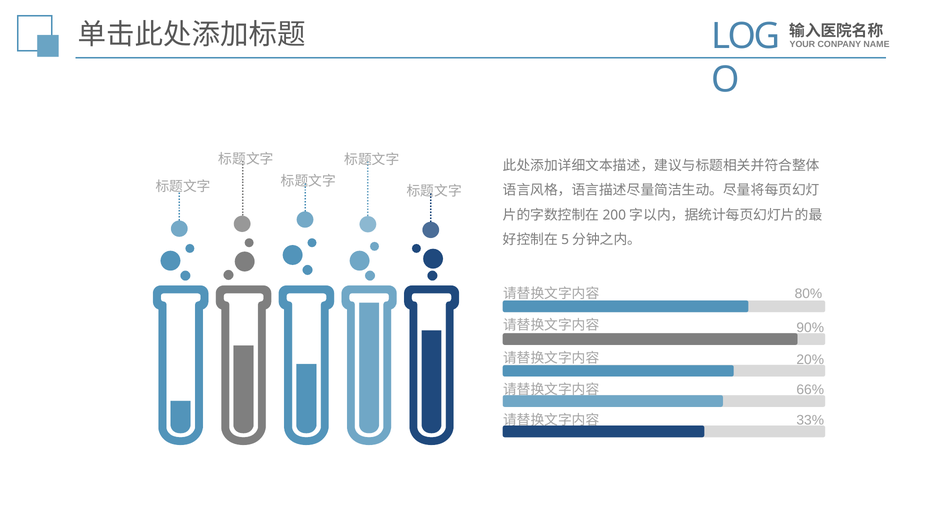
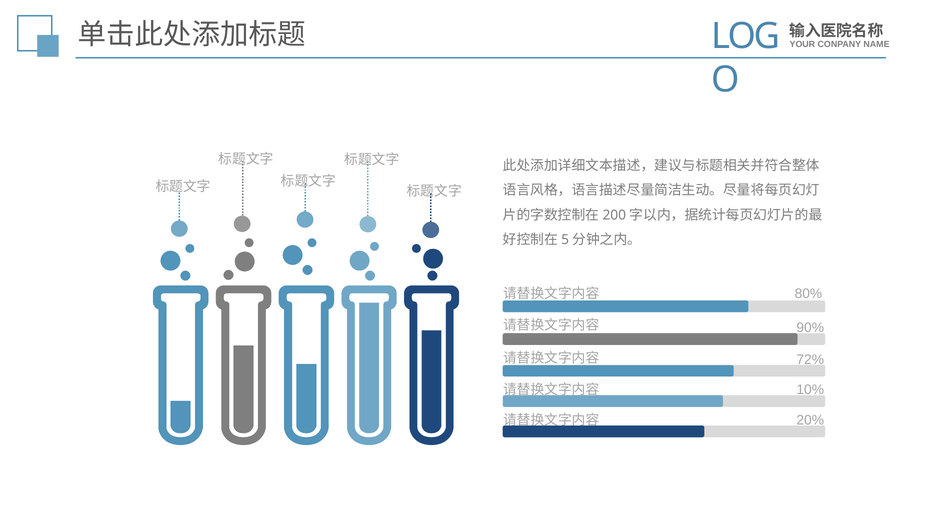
20%: 20% -> 72%
66%: 66% -> 10%
33%: 33% -> 20%
